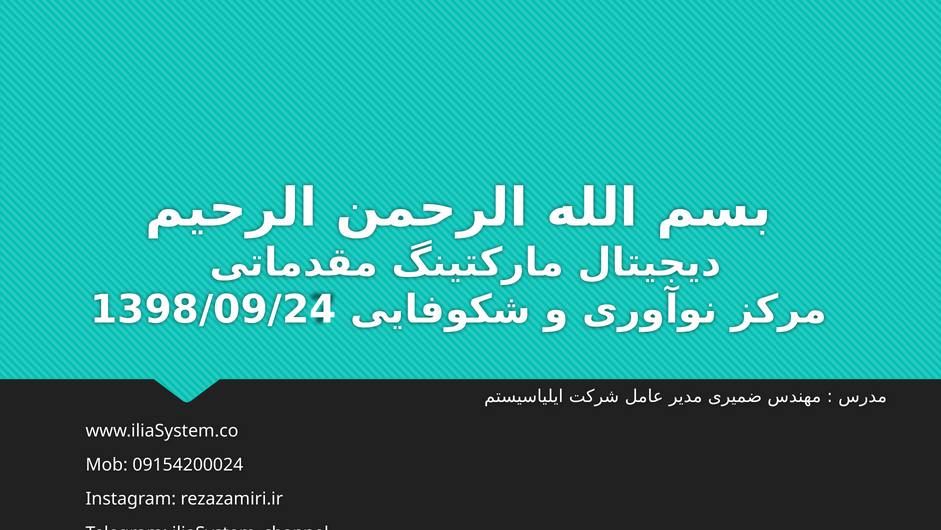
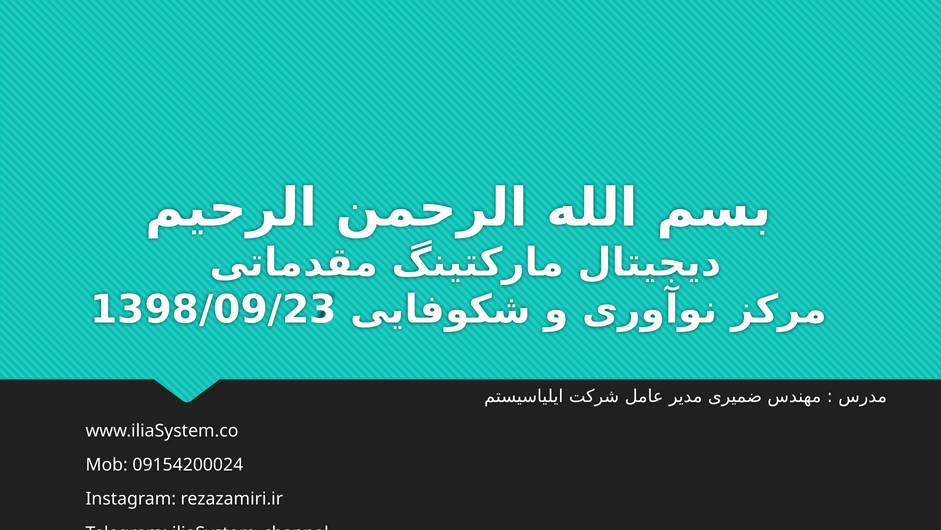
1398/09/24: 1398/09/24 -> 1398/09/23
